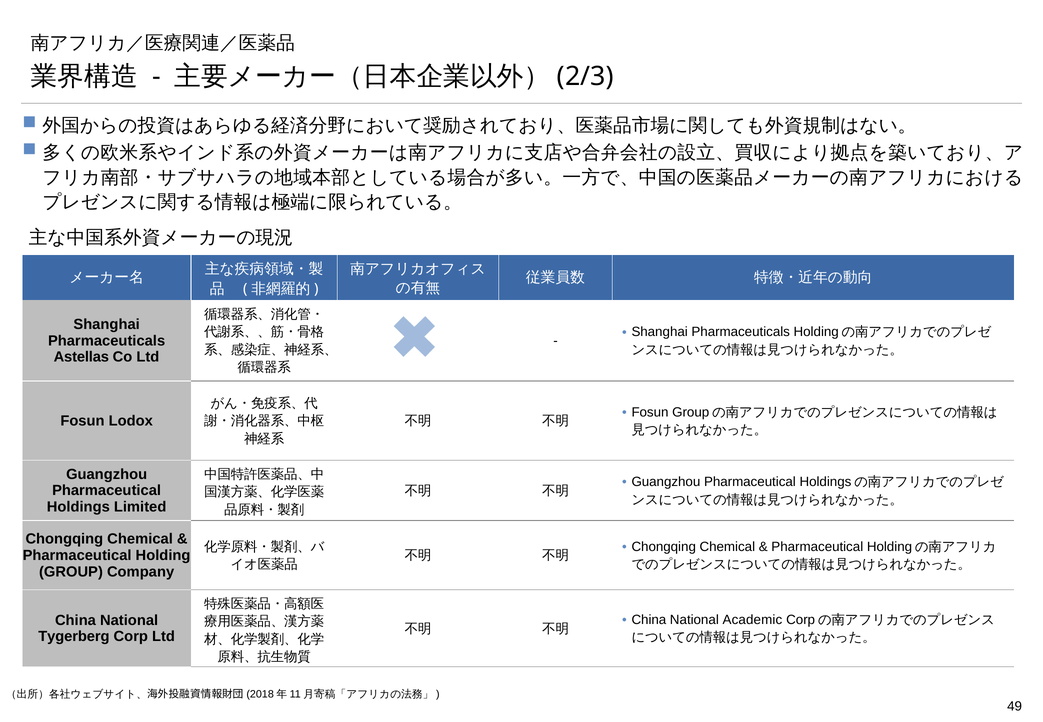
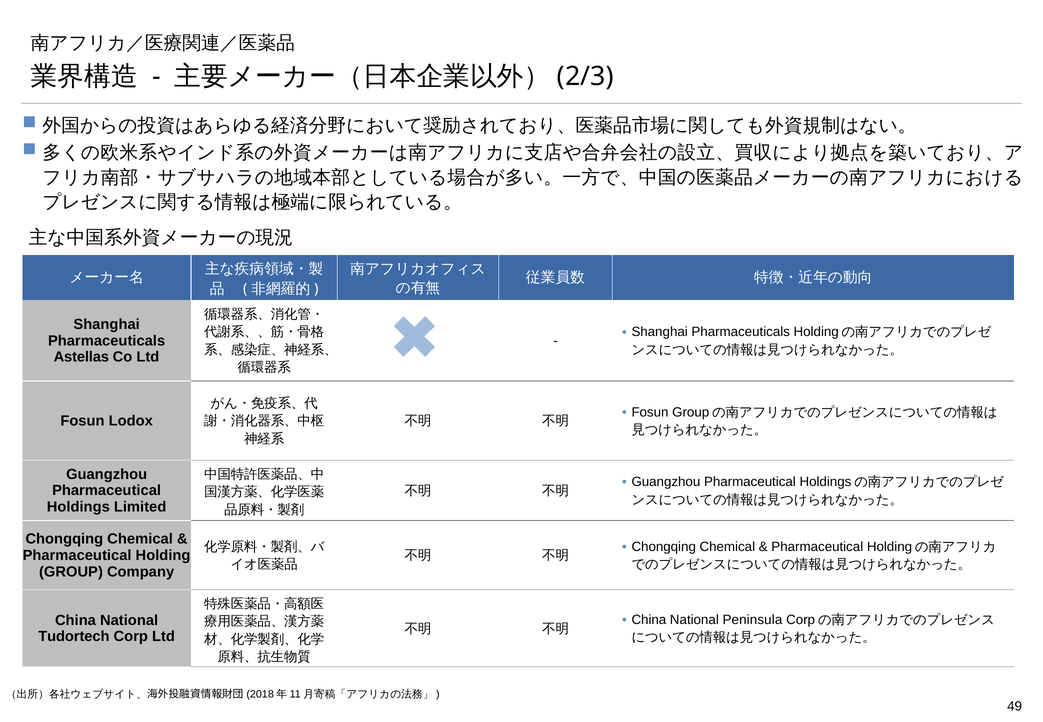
Academic: Academic -> Peninsula
Tygerberg: Tygerberg -> Tudortech
